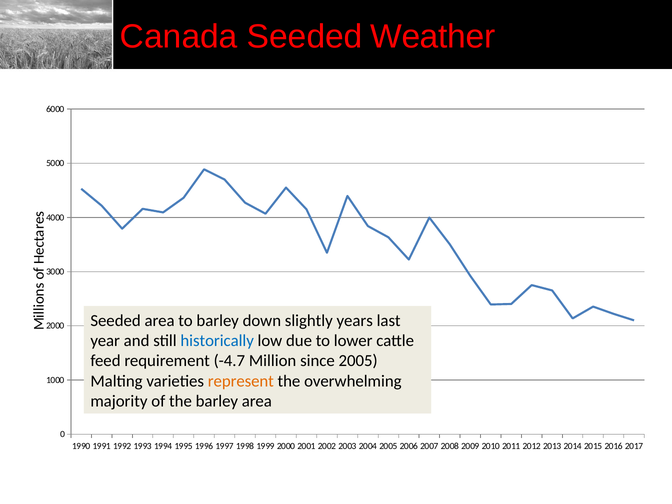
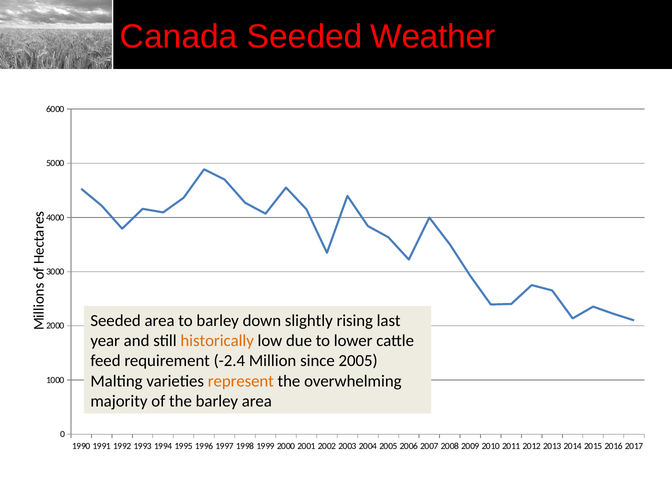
years: years -> rising
historically colour: blue -> orange
-4.7: -4.7 -> -2.4
